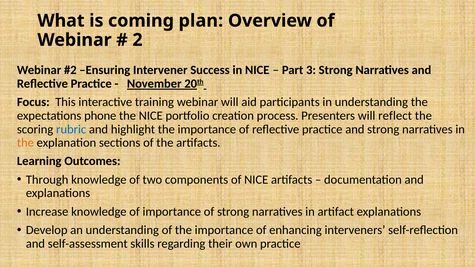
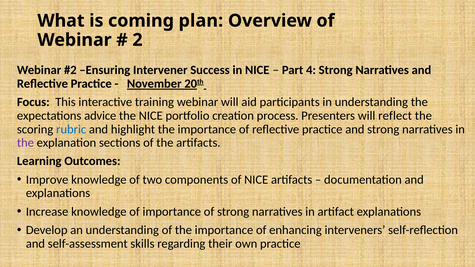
3: 3 -> 4
phone: phone -> advice
the at (25, 143) colour: orange -> purple
Through: Through -> Improve
